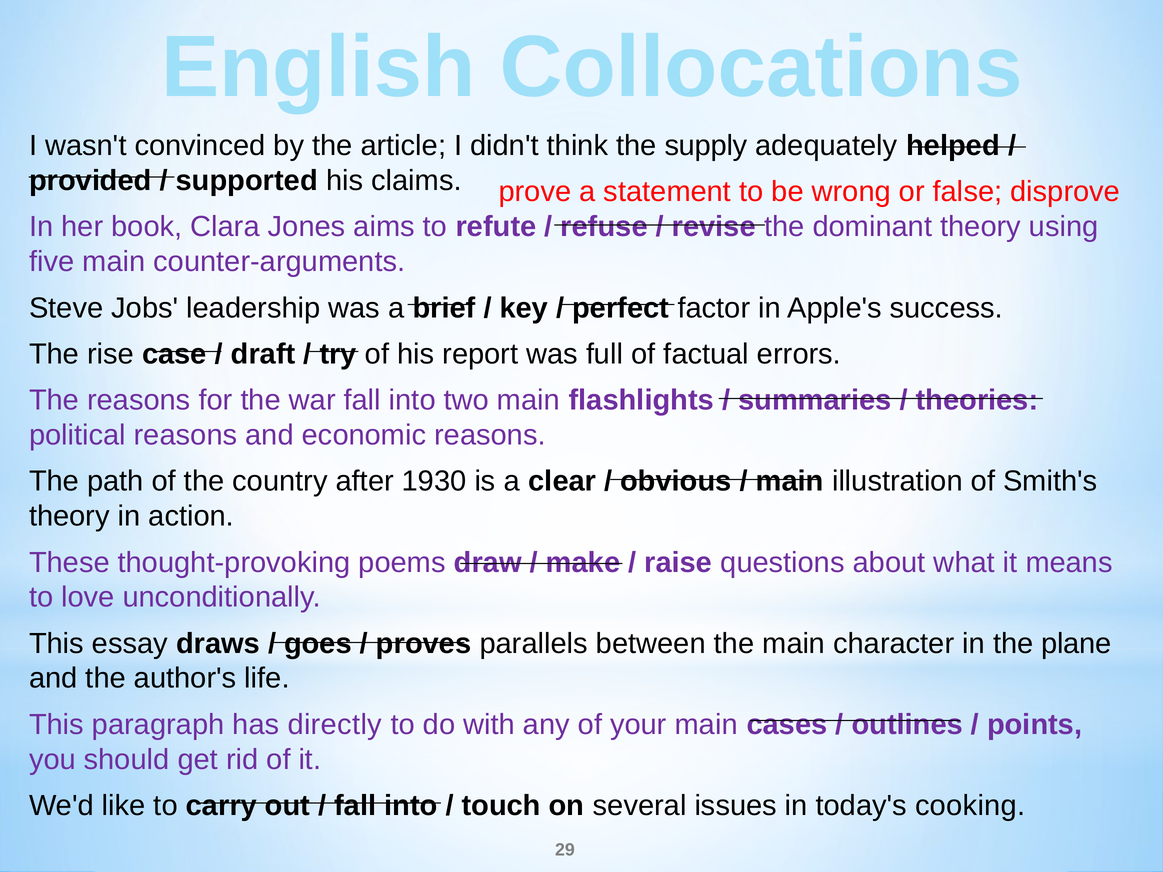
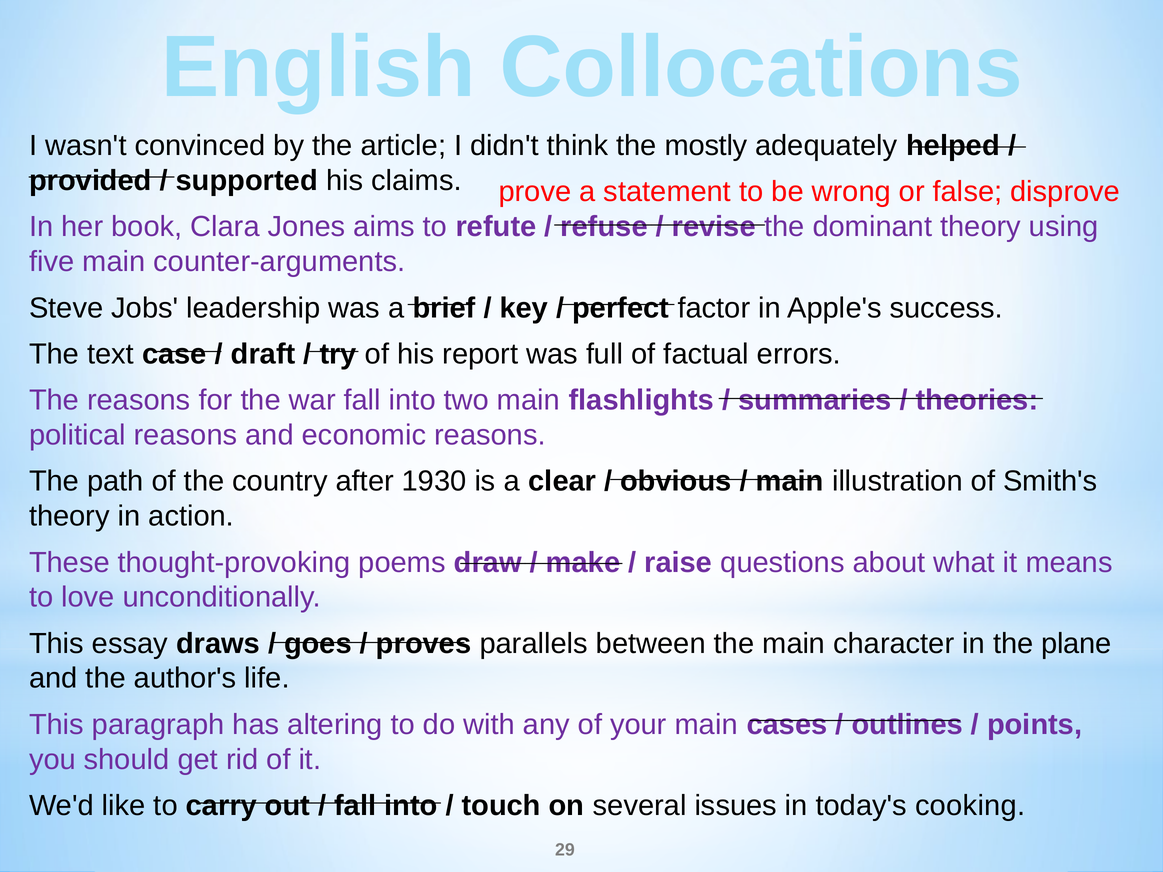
supply: supply -> mostly
rise: rise -> text
directly: directly -> altering
